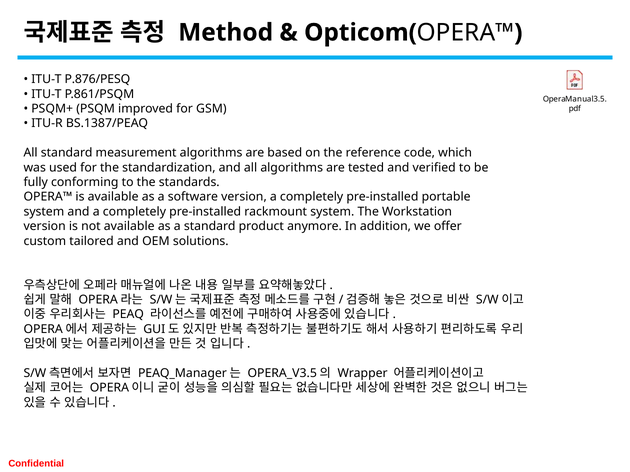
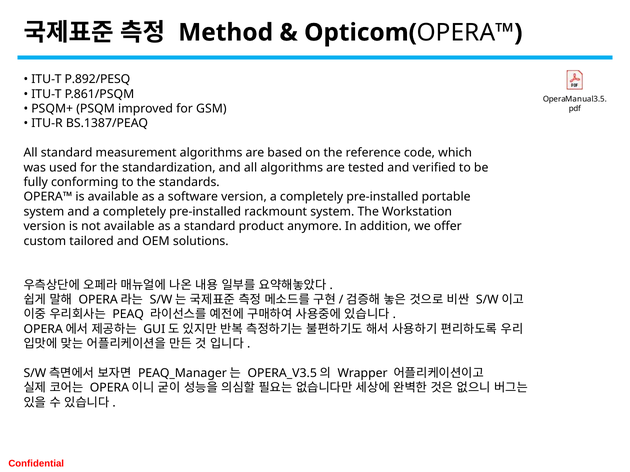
P.876/PESQ: P.876/PESQ -> P.892/PESQ
